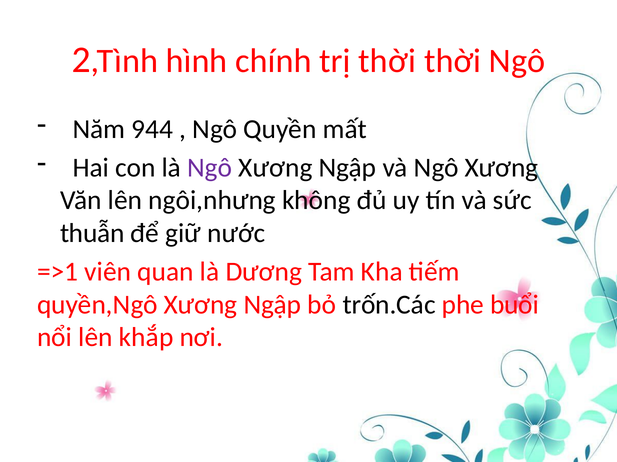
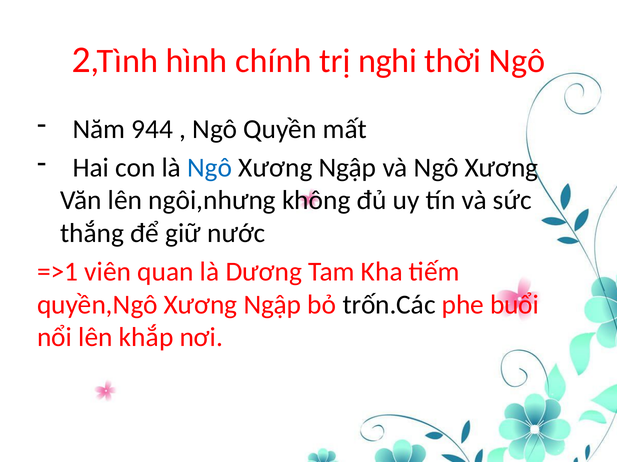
trị thời: thời -> nghi
Ngô at (210, 168) colour: purple -> blue
thuẫn: thuẫn -> thắng
